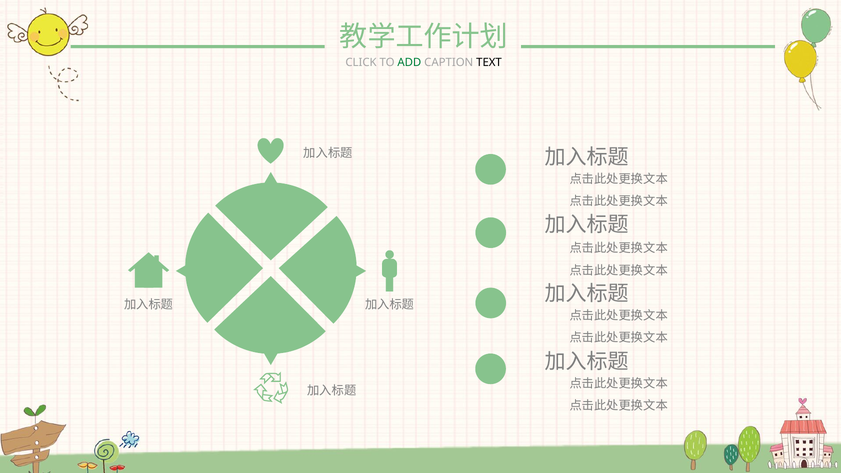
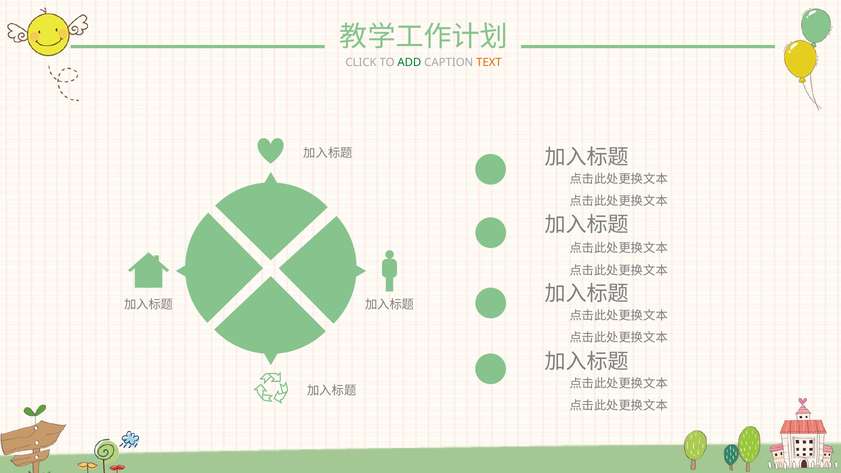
TEXT colour: black -> orange
